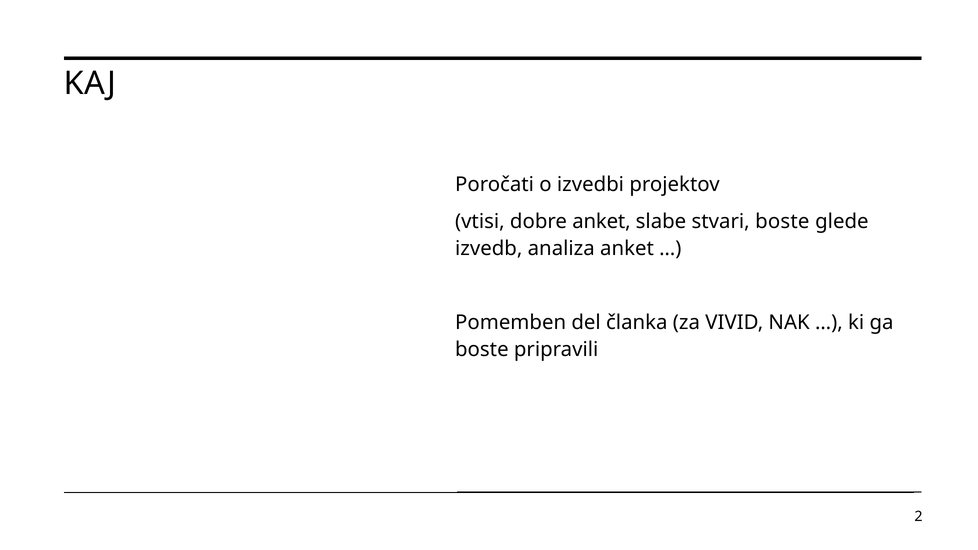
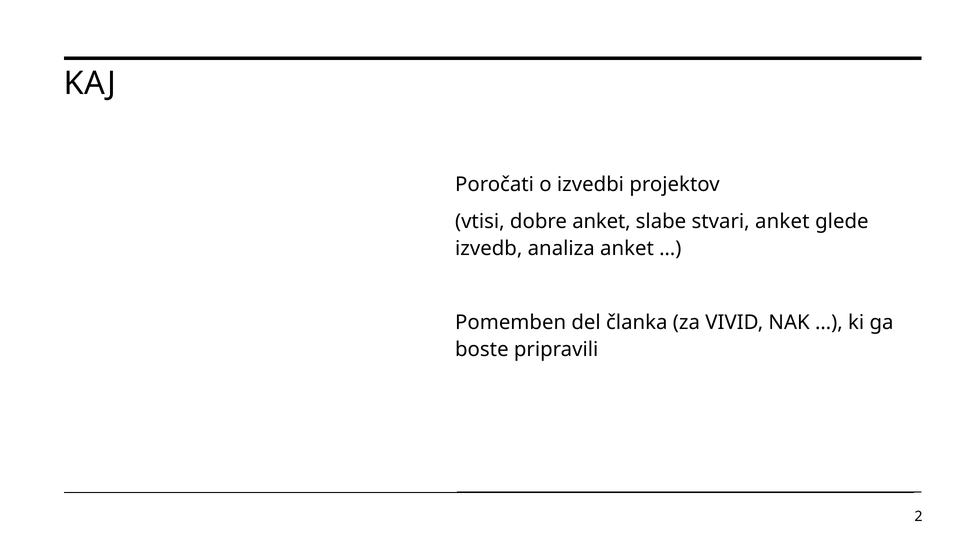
stvari boste: boste -> anket
